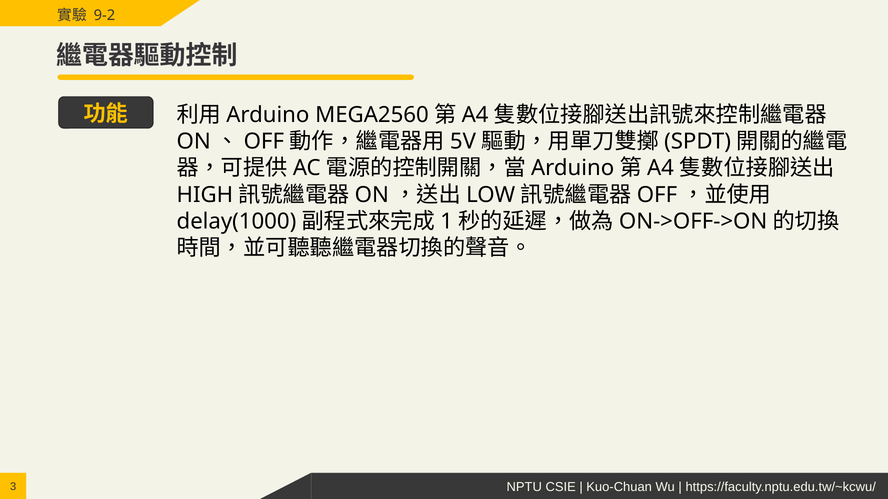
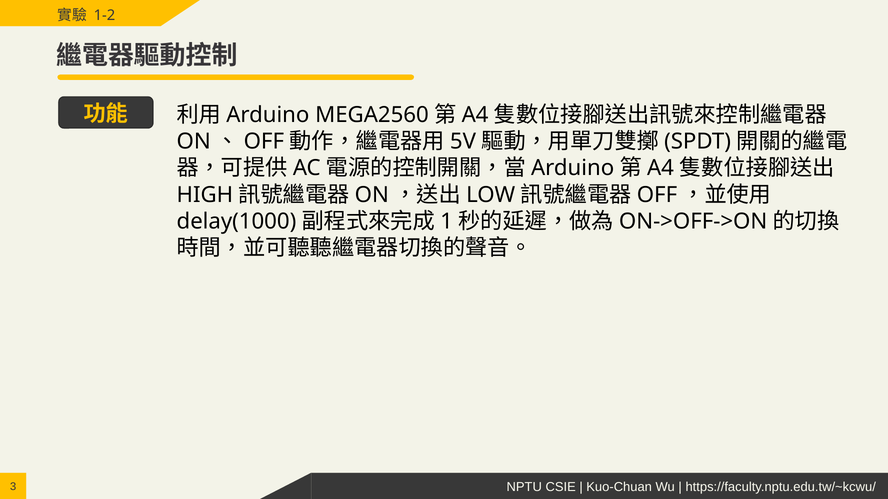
9-2: 9-2 -> 1-2
